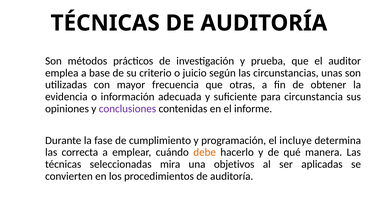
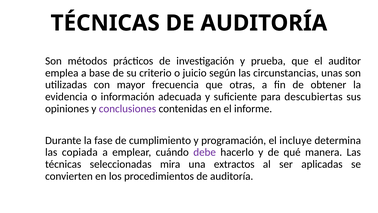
circunstancia: circunstancia -> descubiertas
correcta: correcta -> copiada
debe colour: orange -> purple
objetivos: objetivos -> extractos
